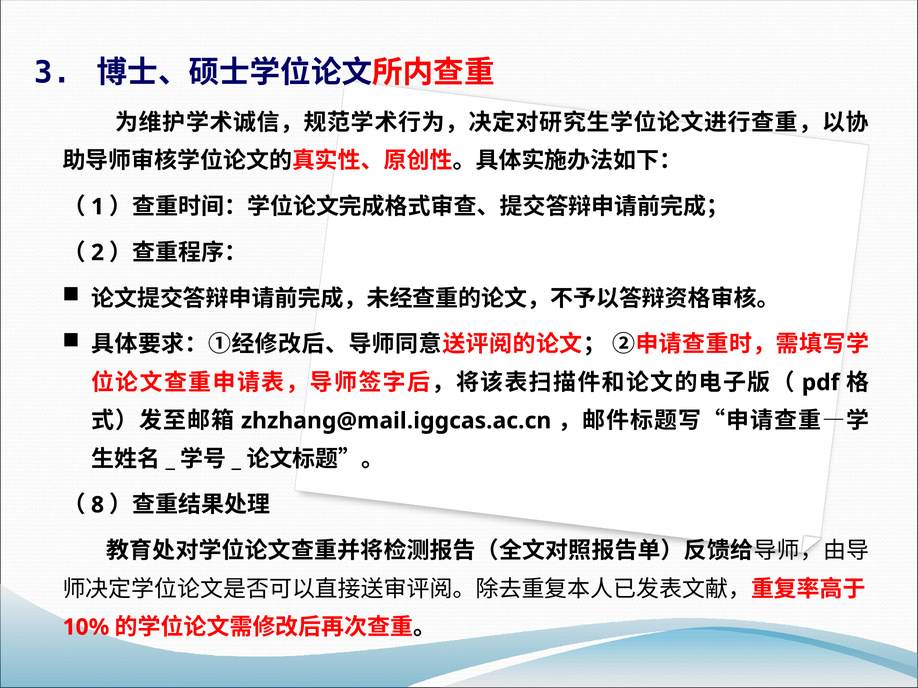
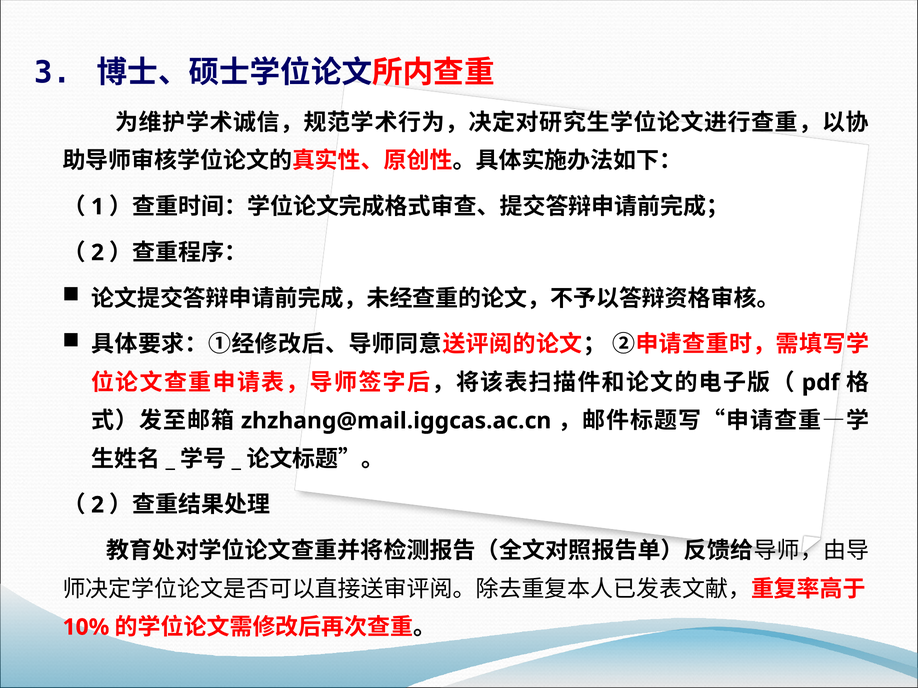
8 at (98, 505): 8 -> 2
